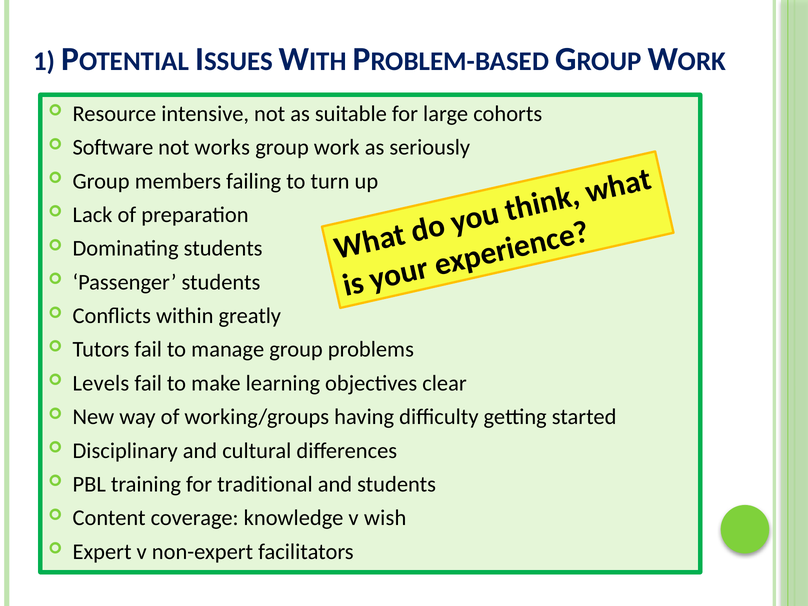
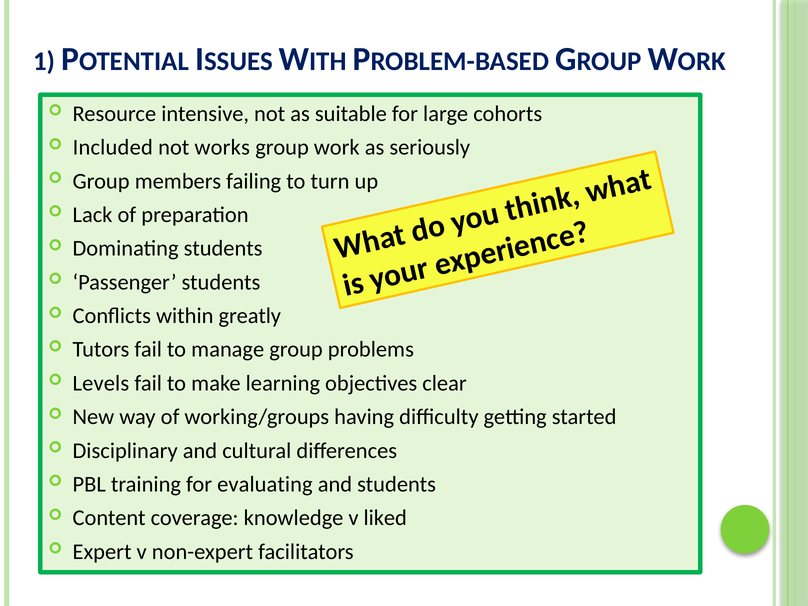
Software: Software -> Included
traditional: traditional -> evaluating
wish: wish -> liked
